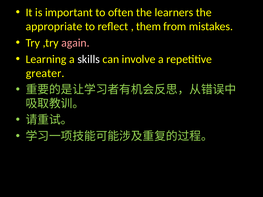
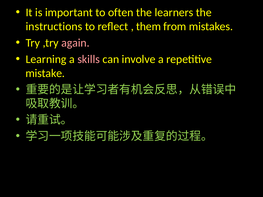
appropriate: appropriate -> instructions
skills colour: white -> pink
greater: greater -> mistake
